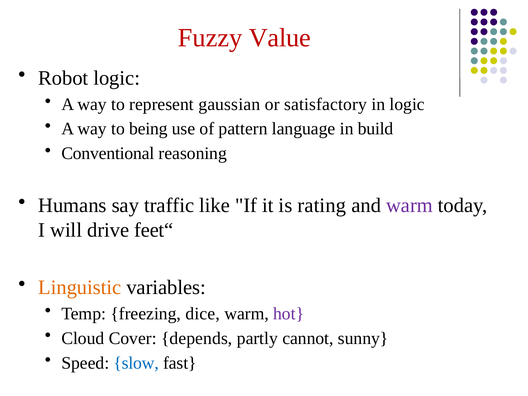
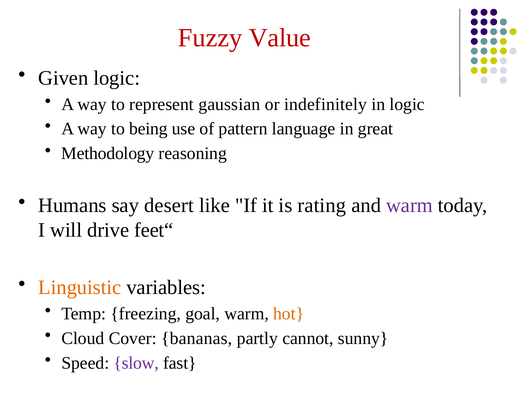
Robot: Robot -> Given
satisfactory: satisfactory -> indefinitely
build: build -> great
Conventional: Conventional -> Methodology
traffic: traffic -> desert
dice: dice -> goal
hot colour: purple -> orange
depends: depends -> bananas
slow colour: blue -> purple
